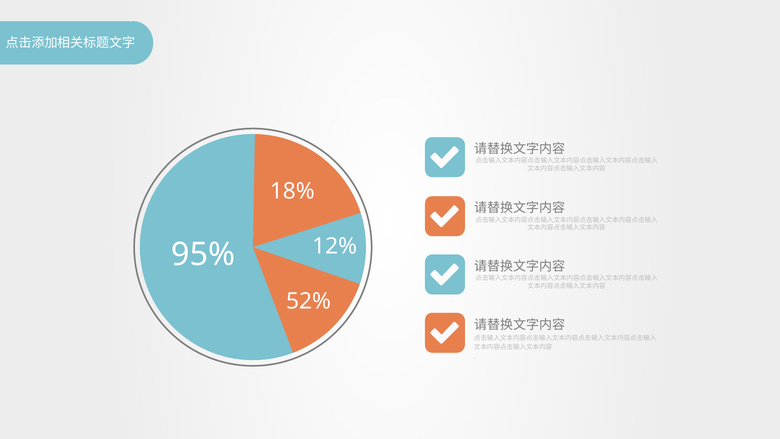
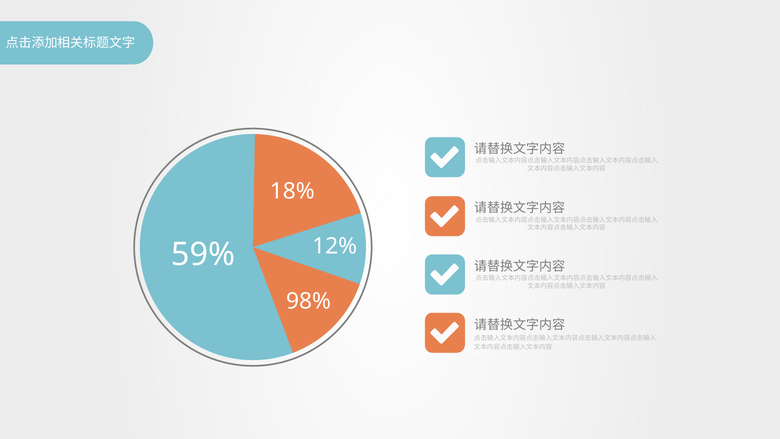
95%: 95% -> 59%
52%: 52% -> 98%
